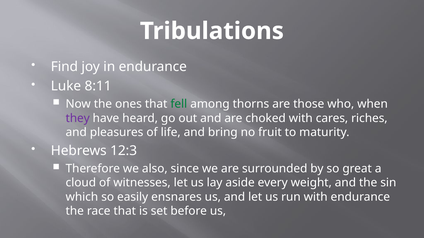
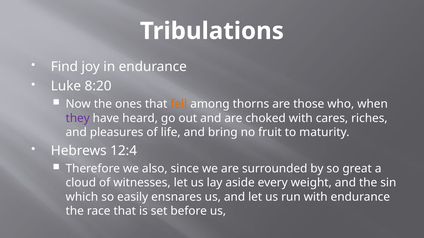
8:11: 8:11 -> 8:20
fell colour: green -> orange
12:3: 12:3 -> 12:4
